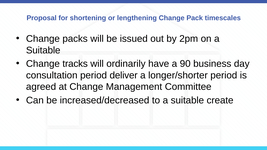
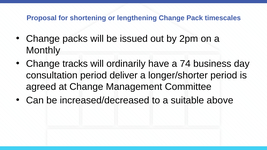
Suitable at (43, 50): Suitable -> Monthly
90: 90 -> 74
create: create -> above
